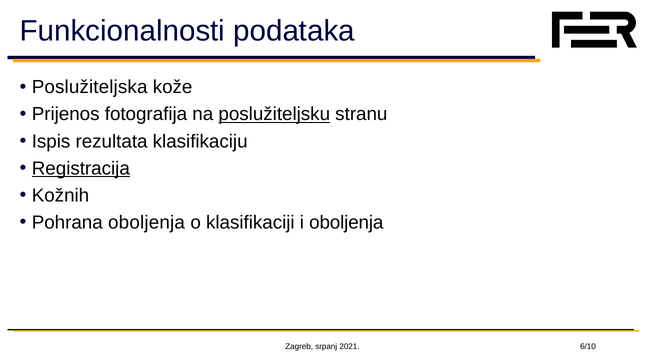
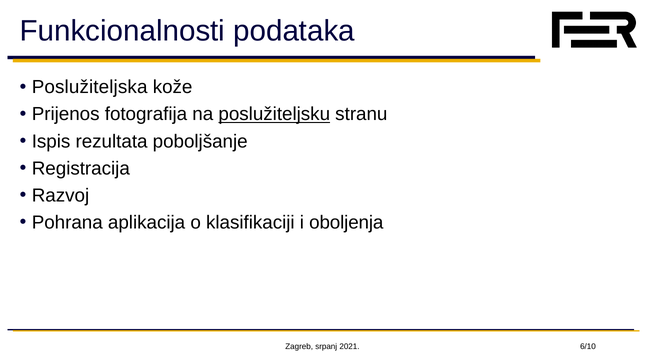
klasifikaciju: klasifikaciju -> poboljšanje
Registracija underline: present -> none
Kožnih: Kožnih -> Razvoj
Pohrana oboljenja: oboljenja -> aplikacija
